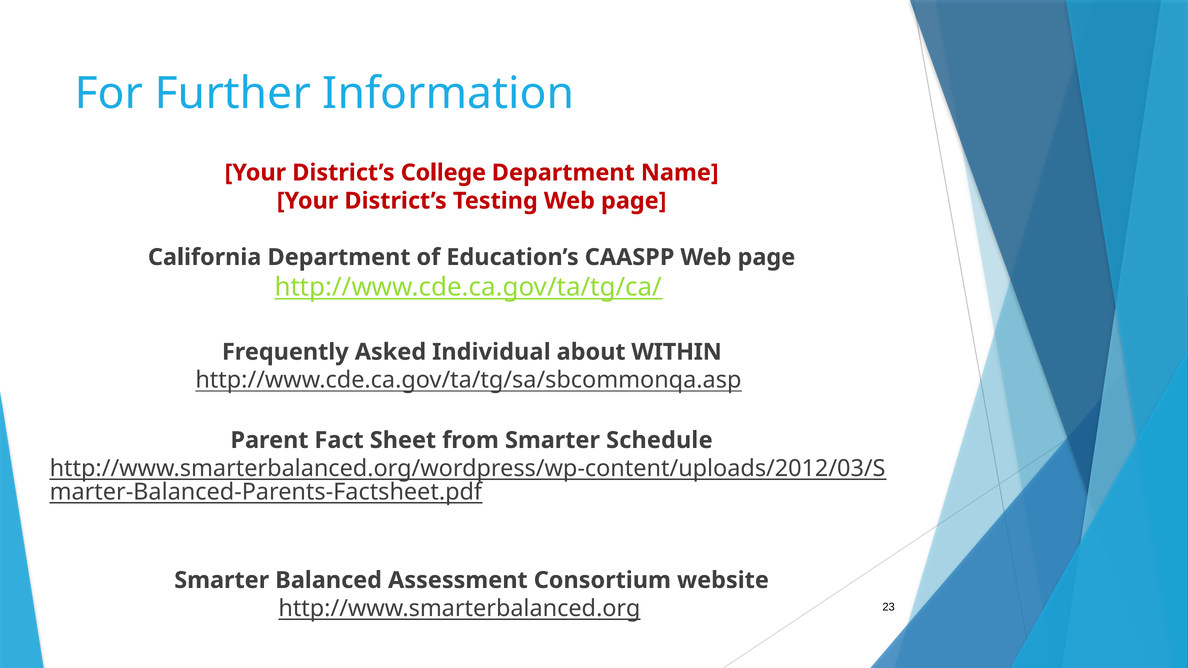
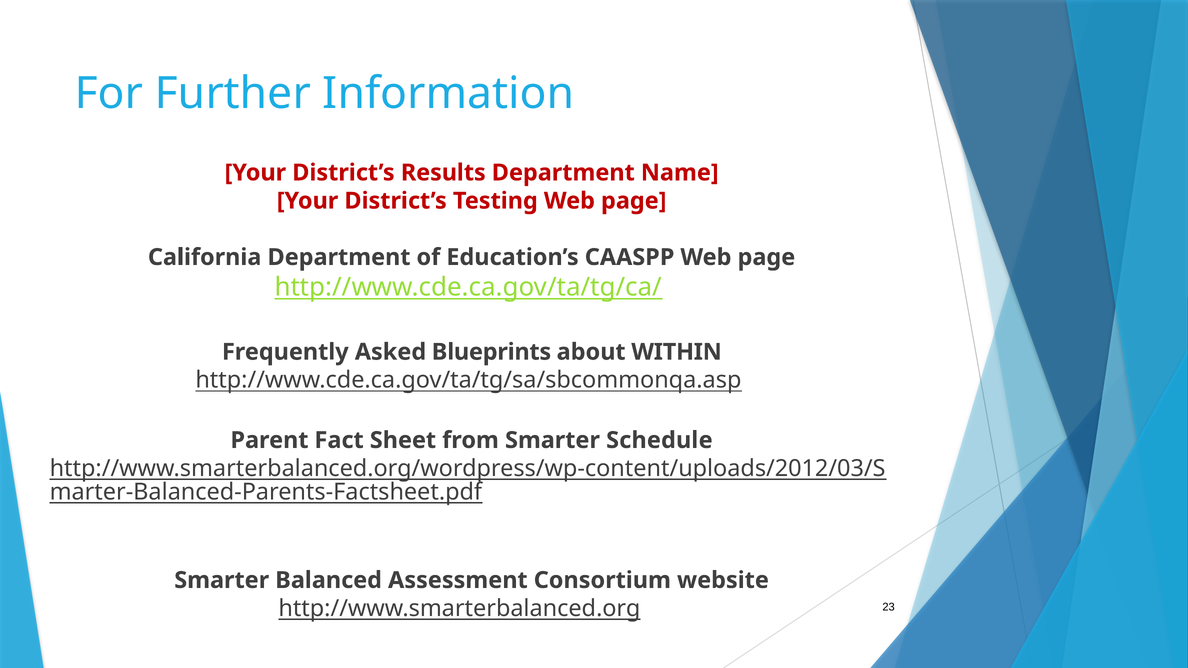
College: College -> Results
Individual: Individual -> Blueprints
